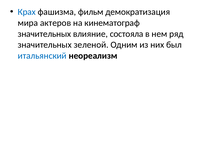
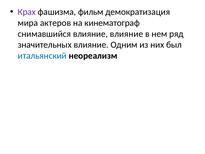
Крах colour: blue -> purple
значительных at (44, 34): значительных -> снимавшийся
влияние состояла: состояла -> влияние
значительных зеленой: зеленой -> влияние
